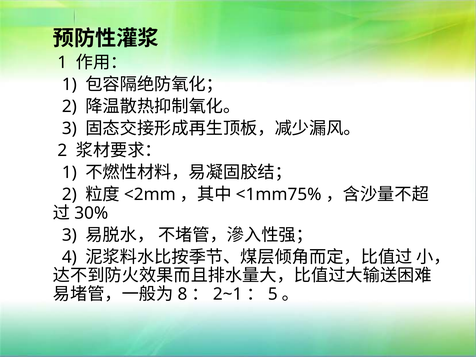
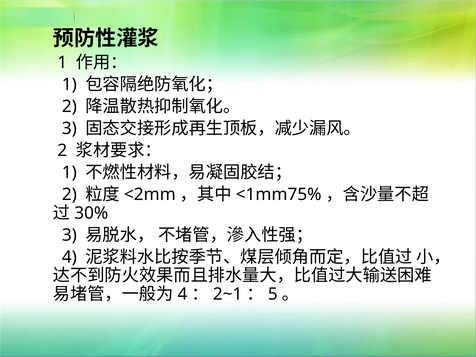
8 at (182, 294): 8 -> 4
